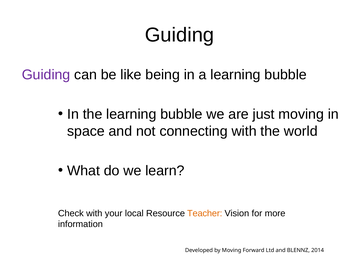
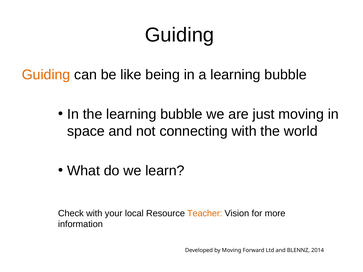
Guiding at (46, 75) colour: purple -> orange
